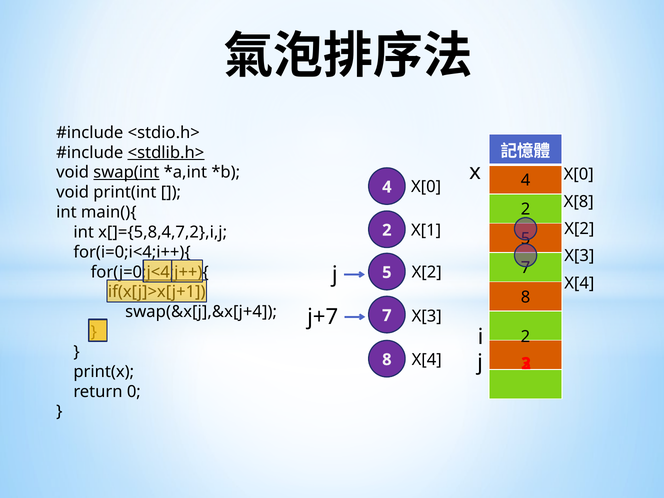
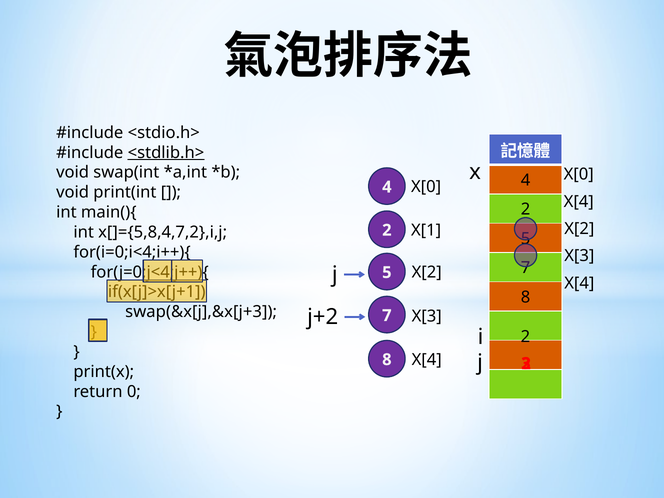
swap(int underline: present -> none
X[8 at (579, 202): X[8 -> X[4
swap(&x[j],&x[j+4: swap(&x[j],&x[j+4 -> swap(&x[j],&x[j+3
j+7: j+7 -> j+2
